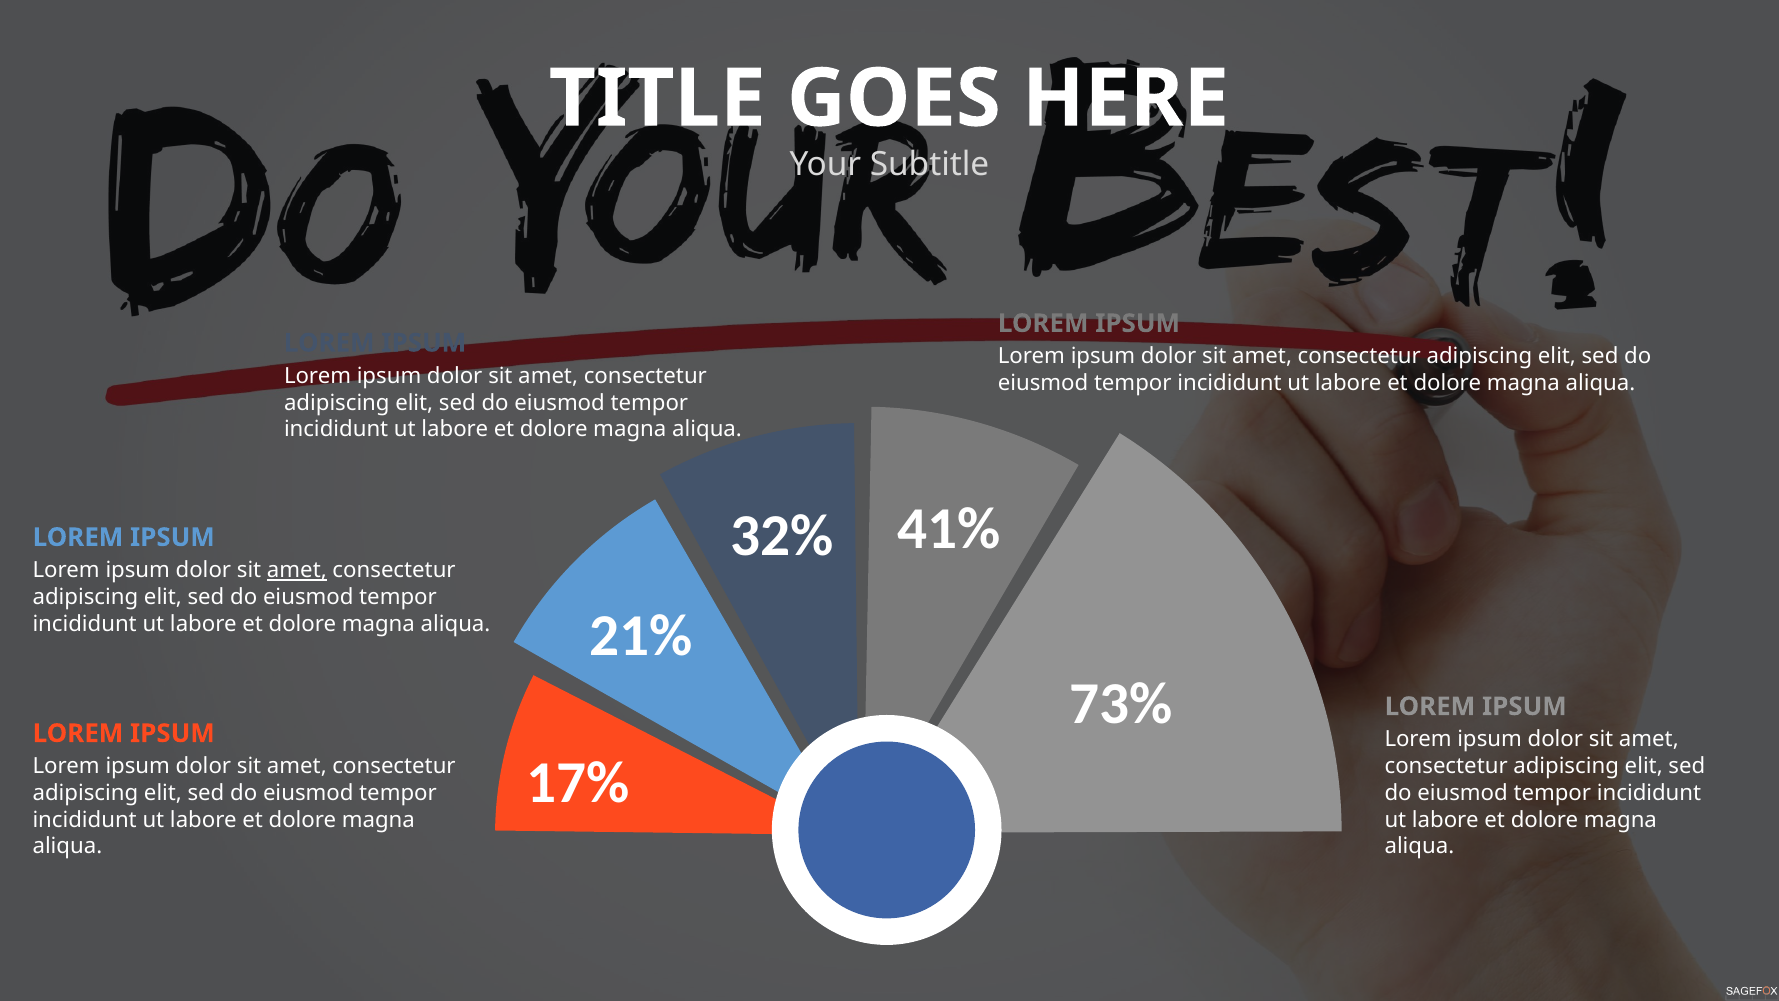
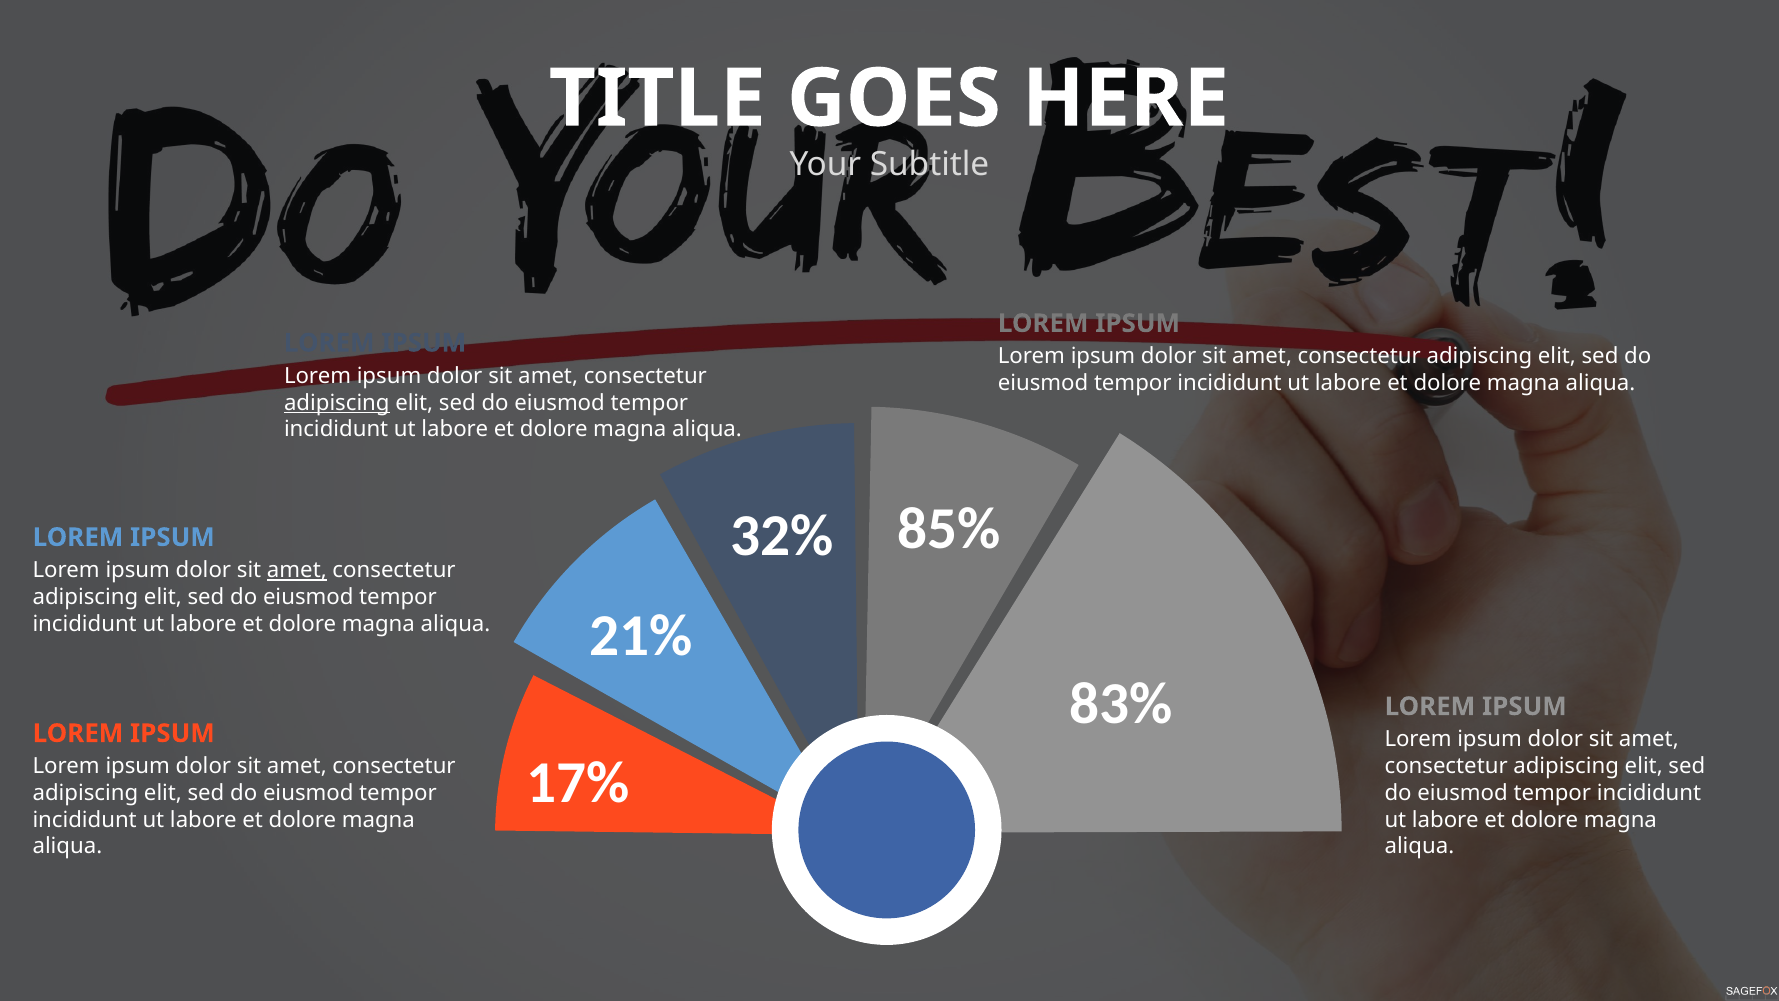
adipiscing at (337, 403) underline: none -> present
41%: 41% -> 85%
73%: 73% -> 83%
